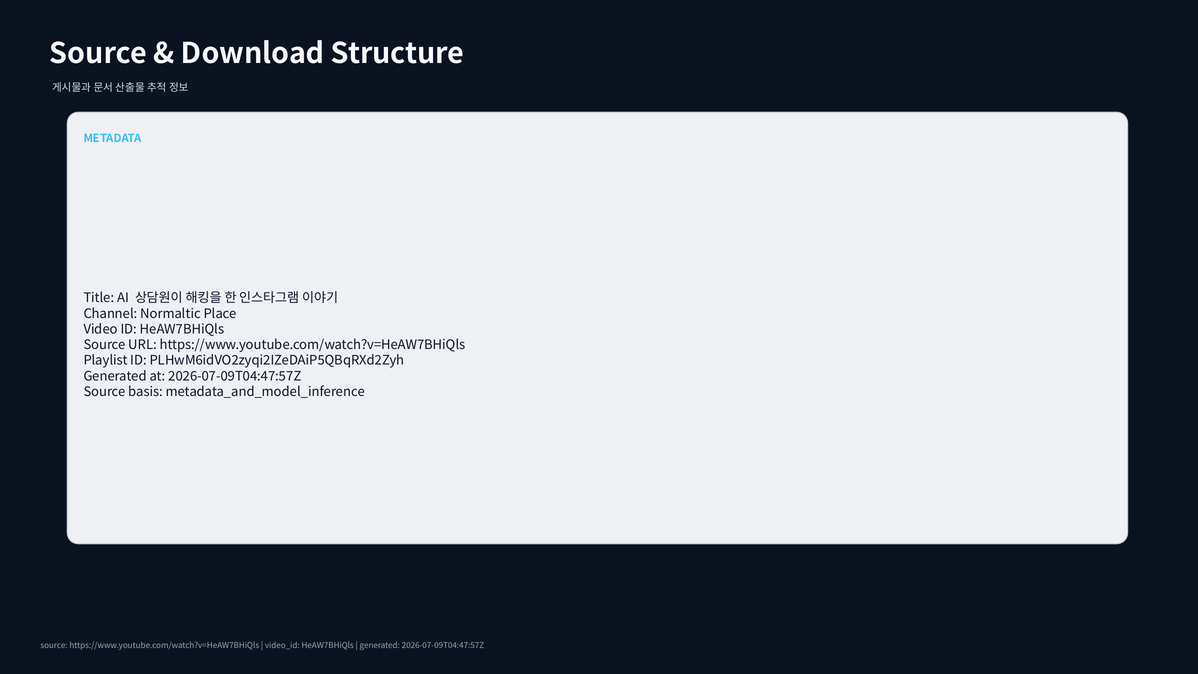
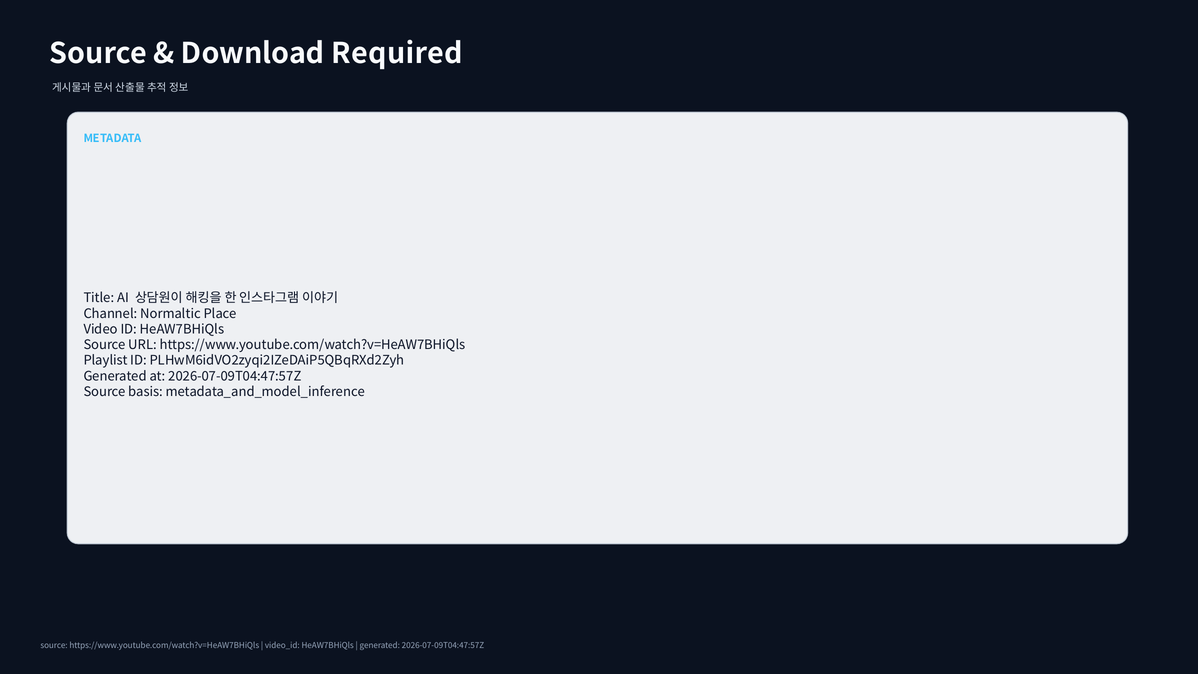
Structure: Structure -> Required
